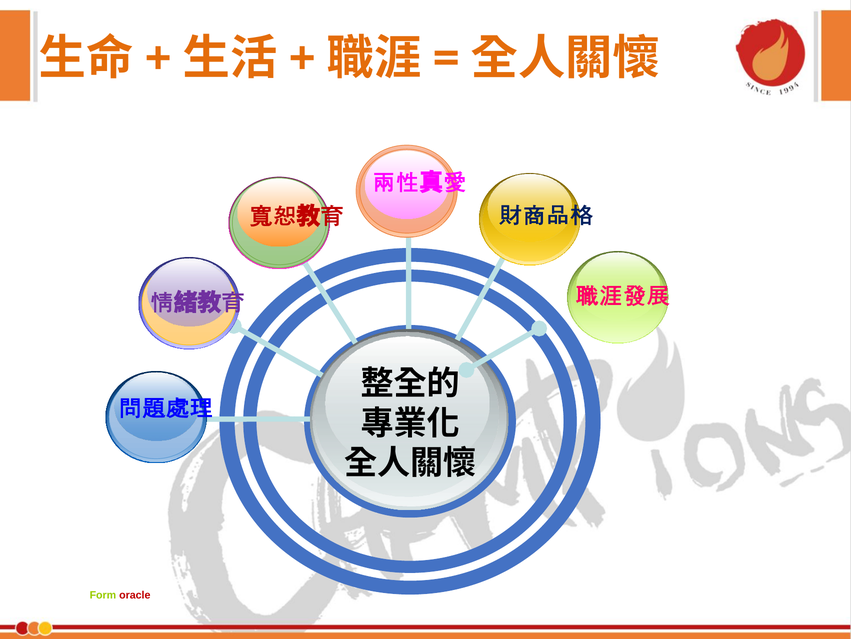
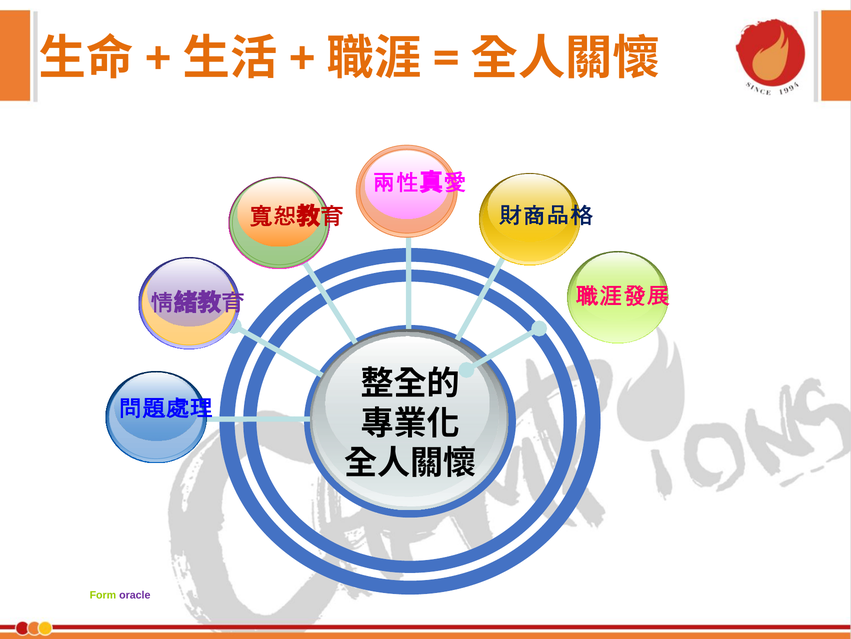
oracle colour: red -> purple
